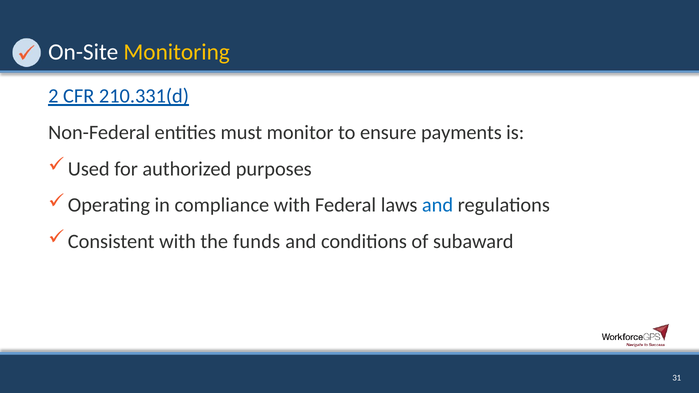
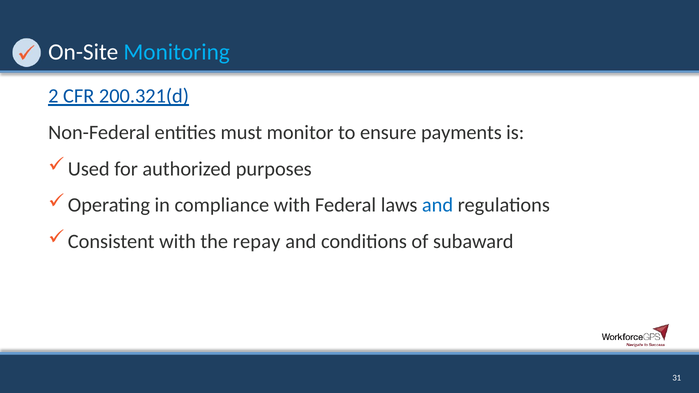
Monitoring colour: yellow -> light blue
210.331(d: 210.331(d -> 200.321(d
funds: funds -> repay
